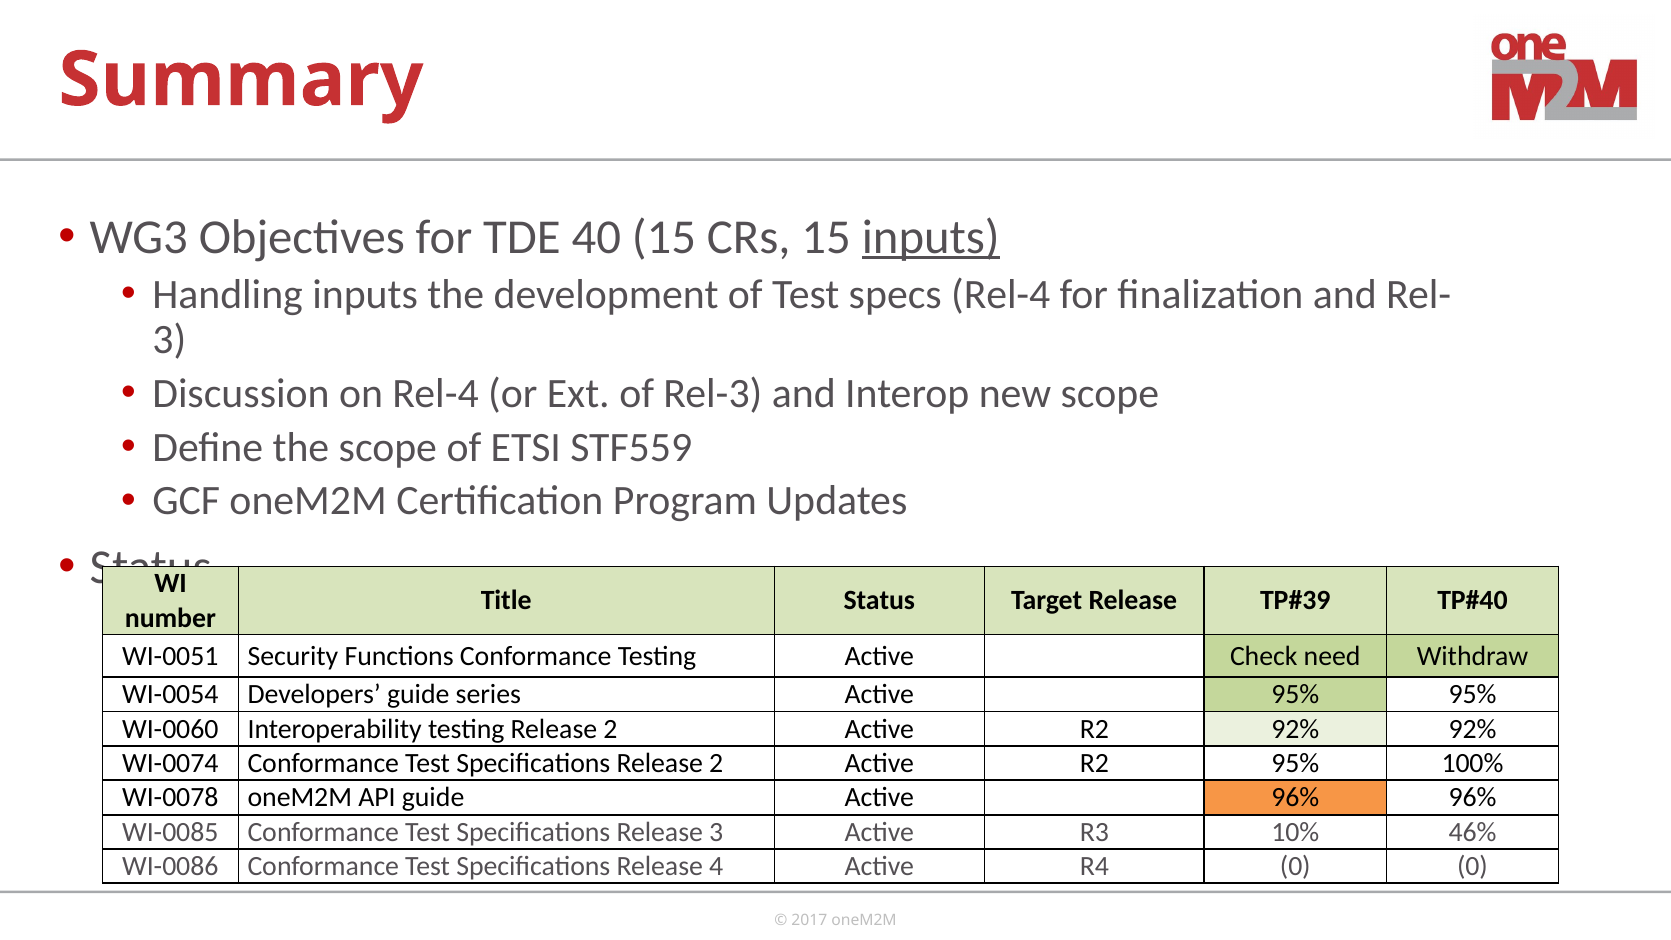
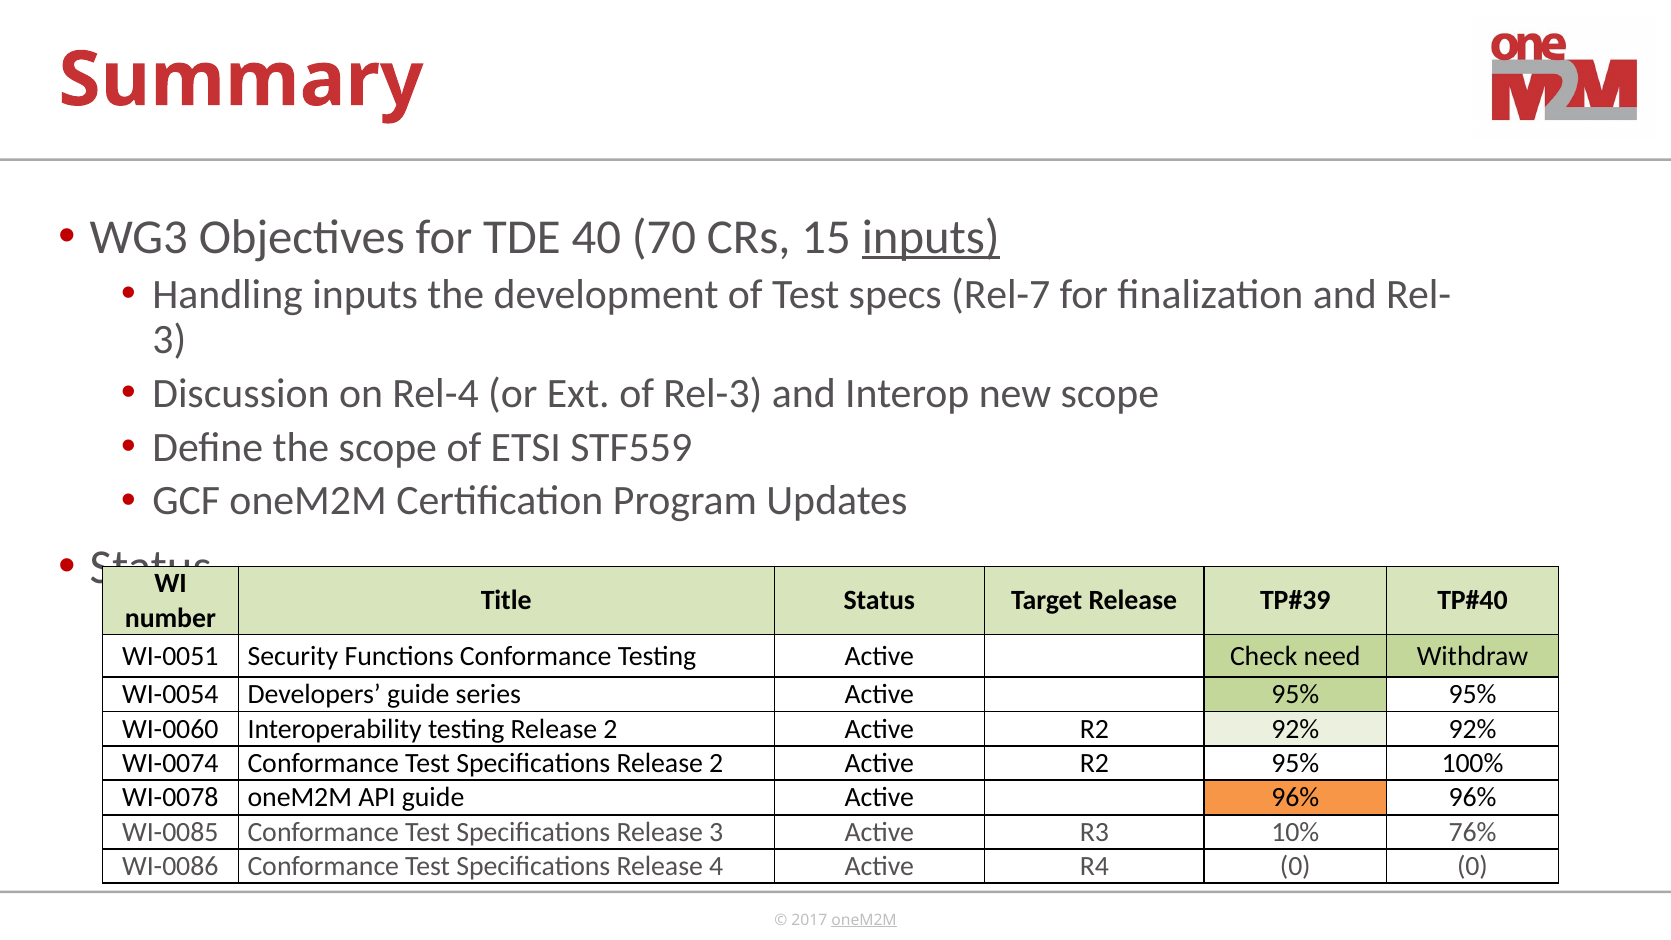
40 15: 15 -> 70
specs Rel-4: Rel-4 -> Rel-7
46%: 46% -> 76%
oneM2M at (864, 920) underline: none -> present
